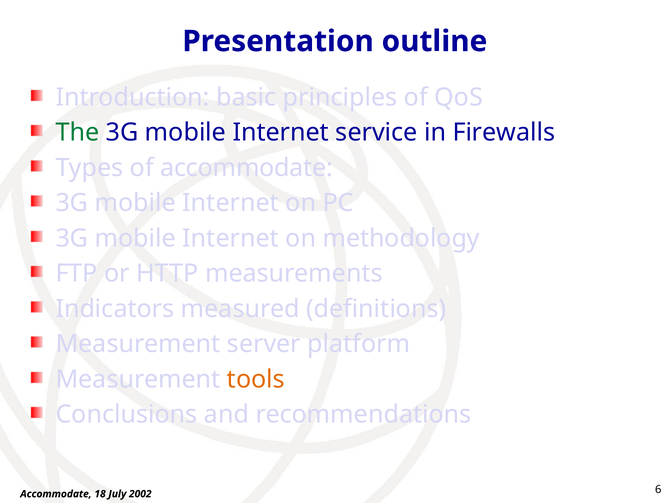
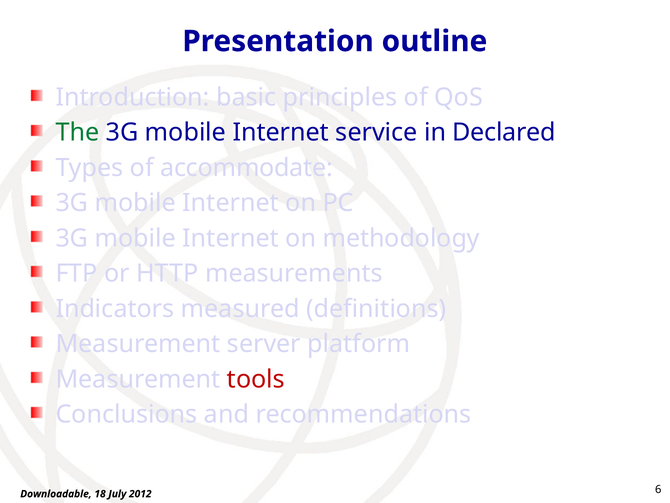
Firewalls: Firewalls -> Declared
tools colour: orange -> red
Accommodate at (56, 493): Accommodate -> Downloadable
2002: 2002 -> 2012
